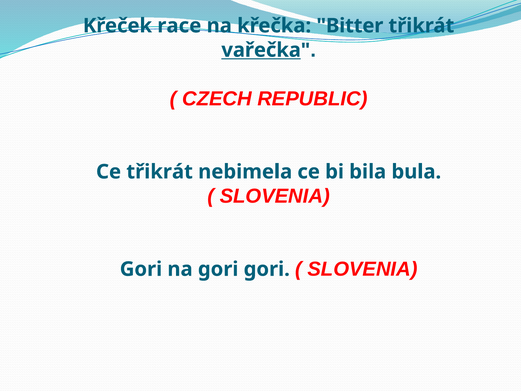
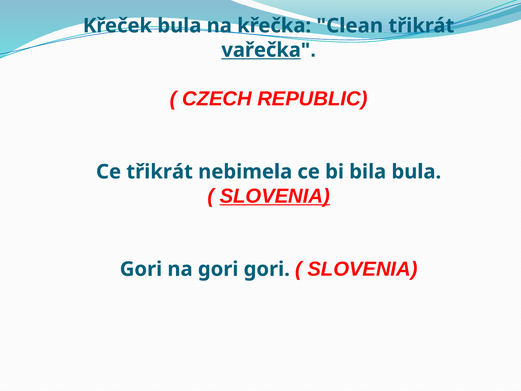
Křeček race: race -> bula
Bitter: Bitter -> Clean
SLOVENIA at (275, 196) underline: none -> present
